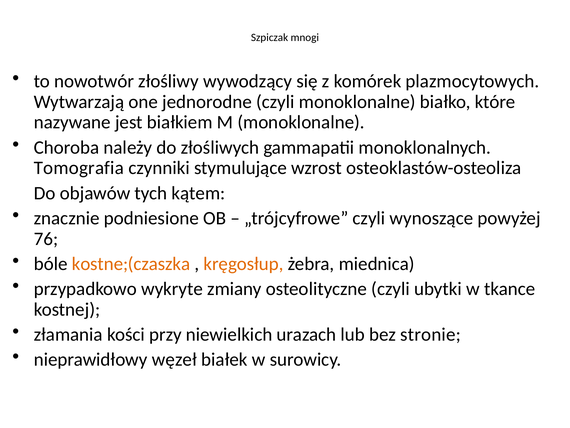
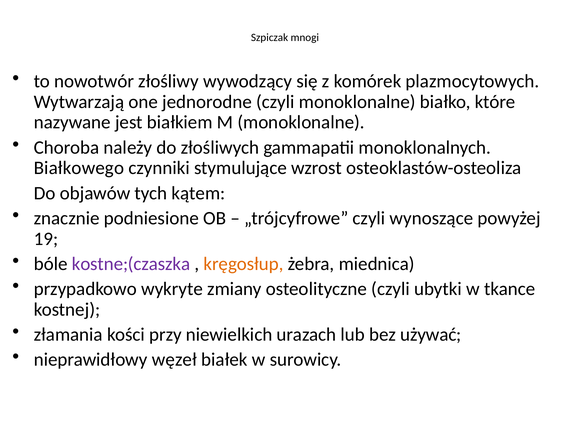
Tomografia: Tomografia -> Białkowego
76: 76 -> 19
kostne;(czaszka colour: orange -> purple
stronie: stronie -> używać
